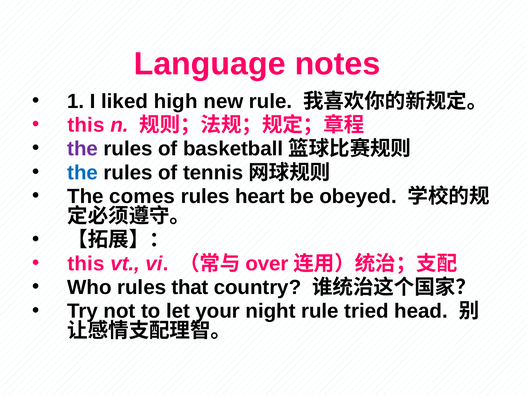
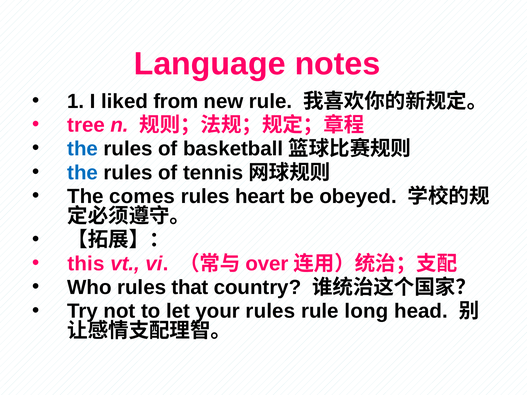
high: high -> from
this at (86, 125): this -> tree
the at (83, 149) colour: purple -> blue
your night: night -> rules
tried: tried -> long
